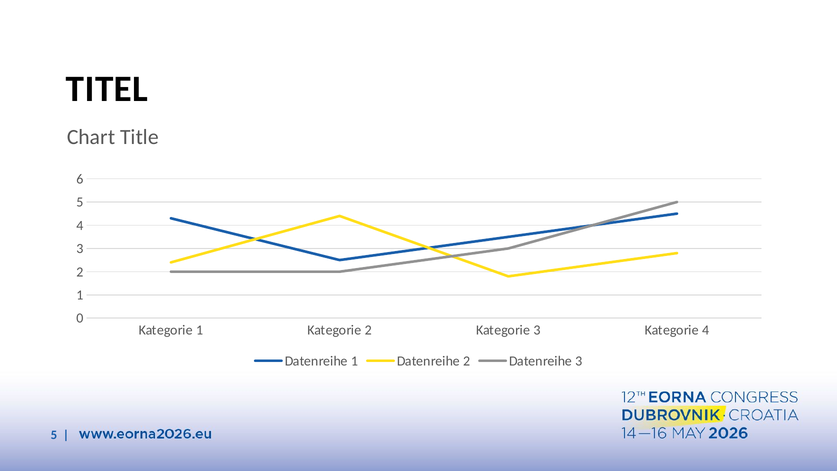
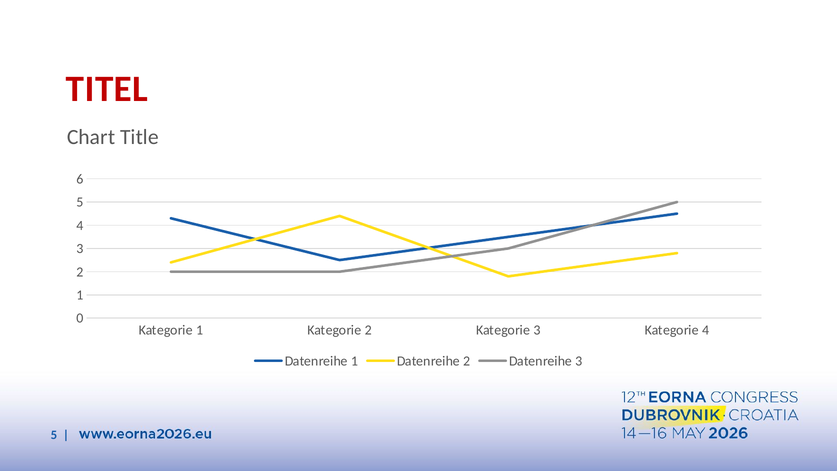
TITEL colour: black -> red
